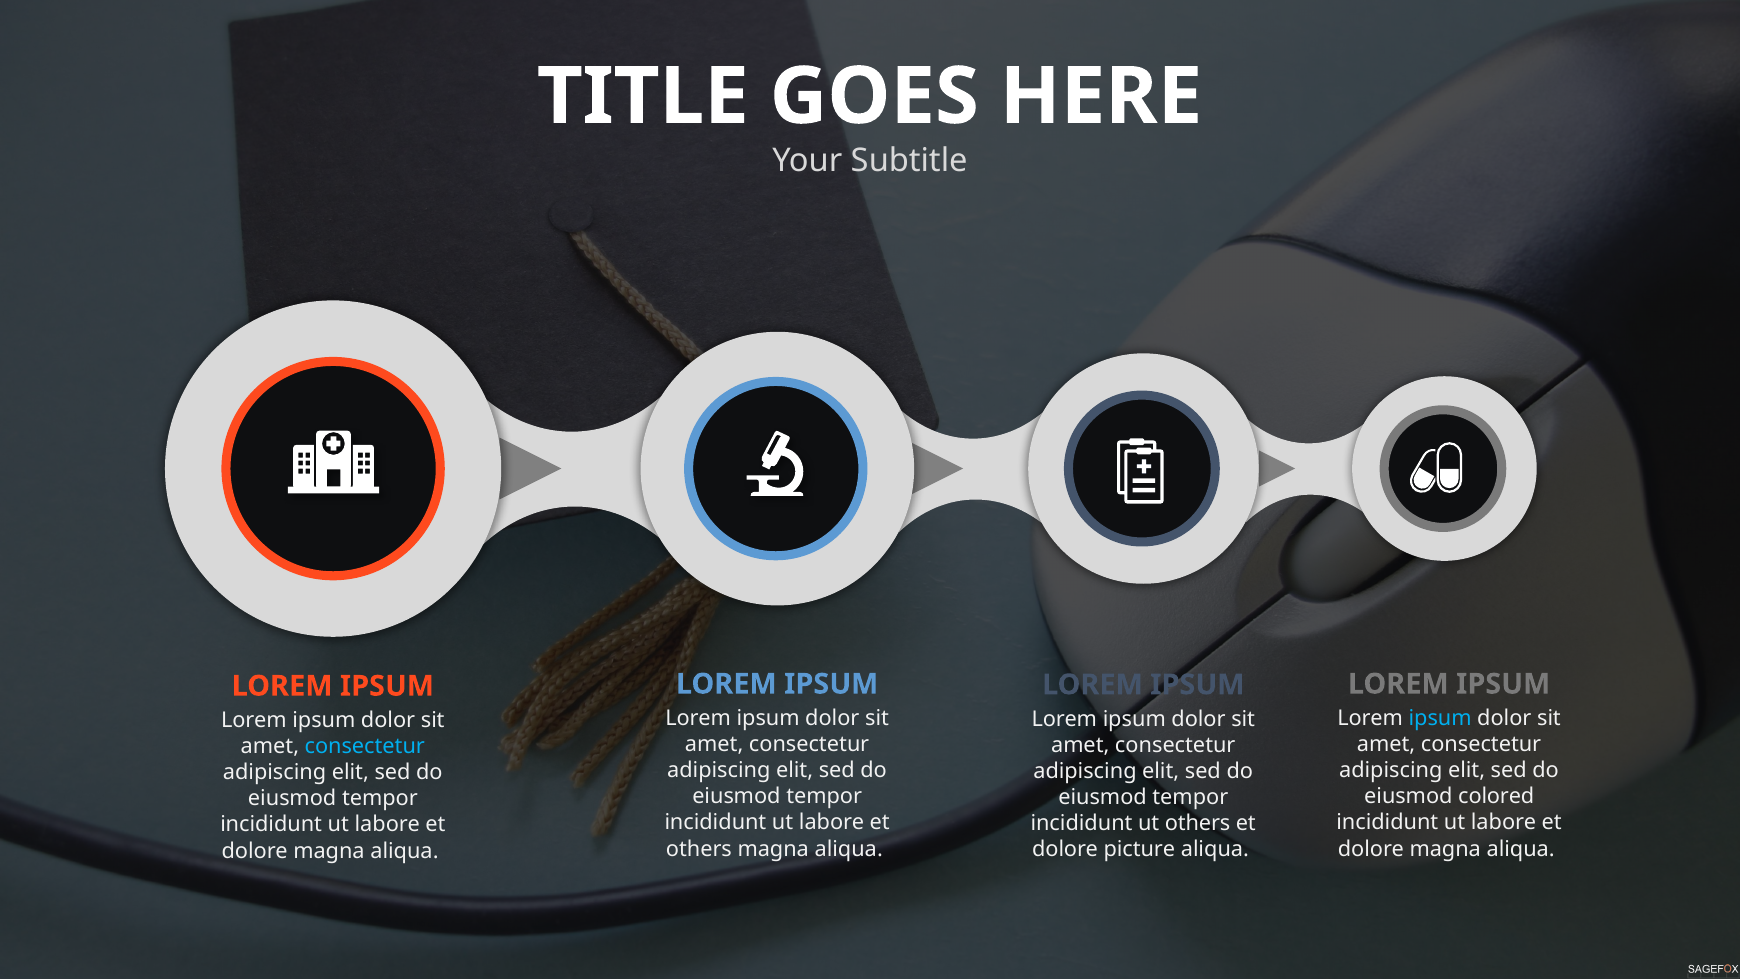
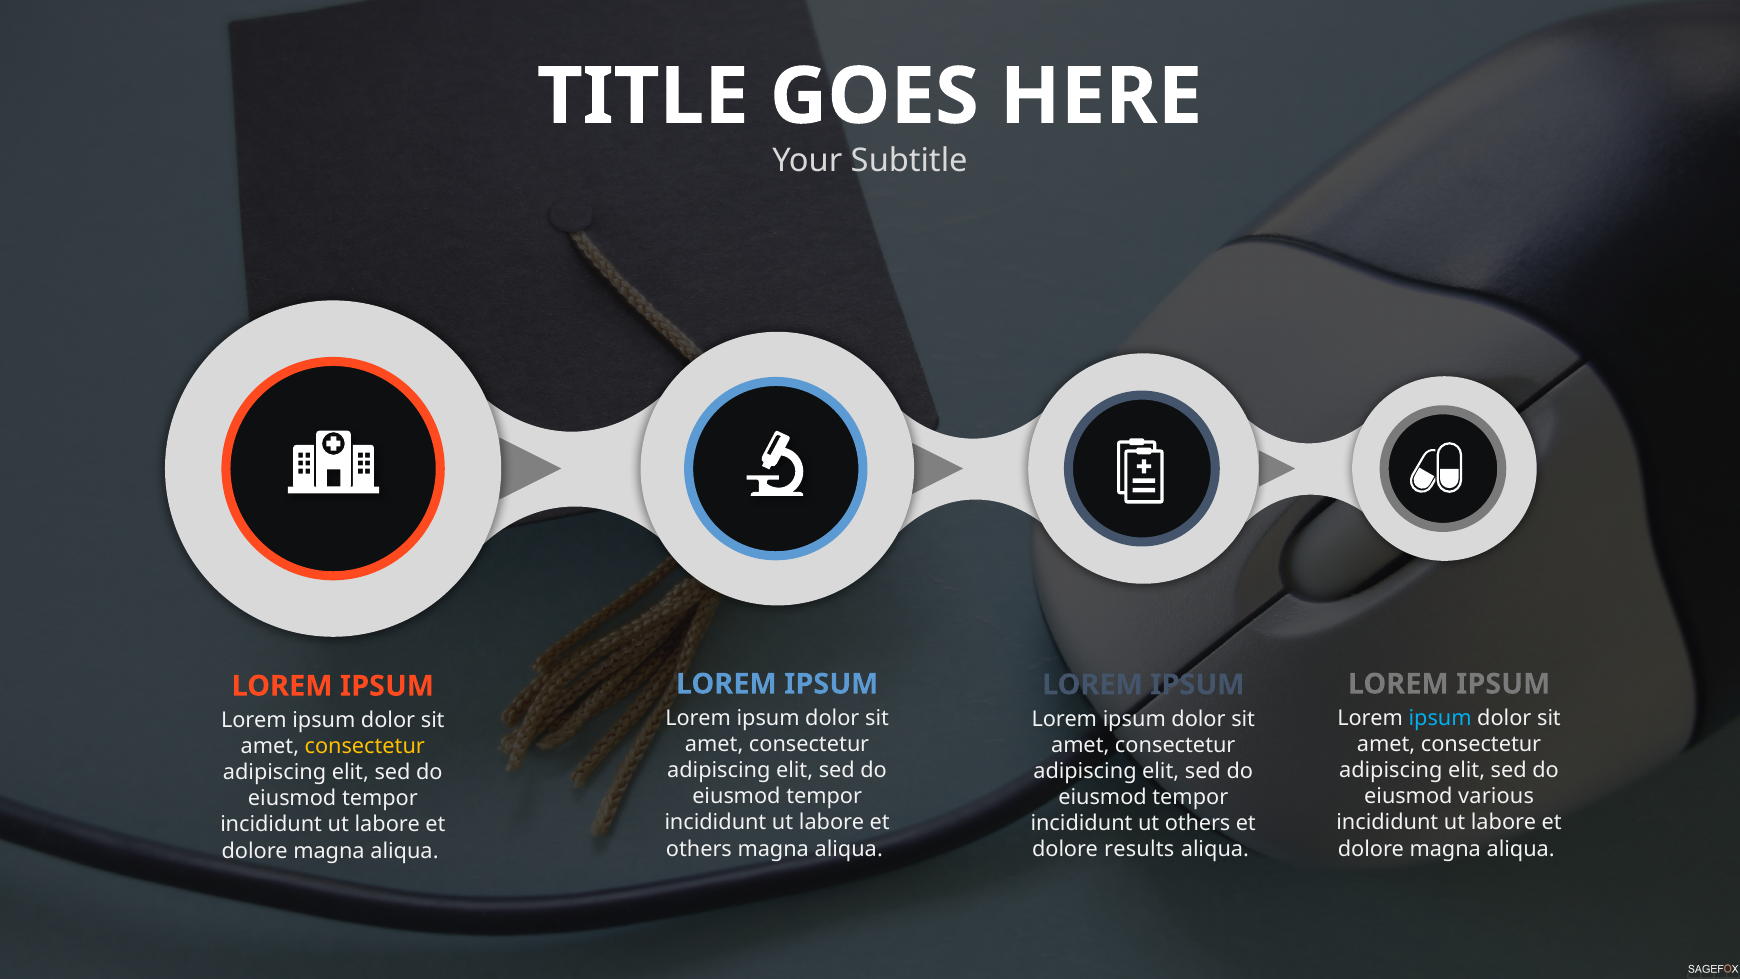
consectetur at (365, 746) colour: light blue -> yellow
colored: colored -> various
picture: picture -> results
